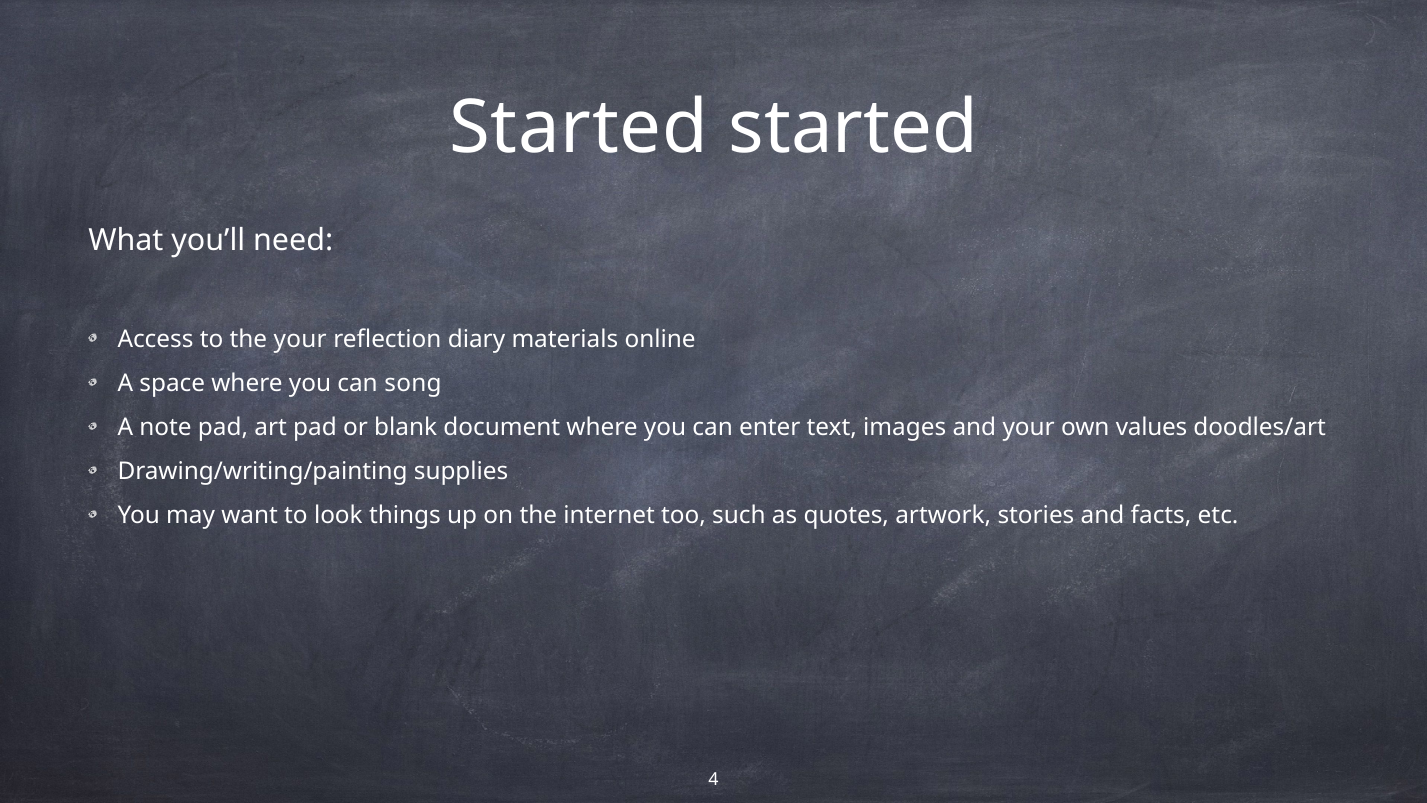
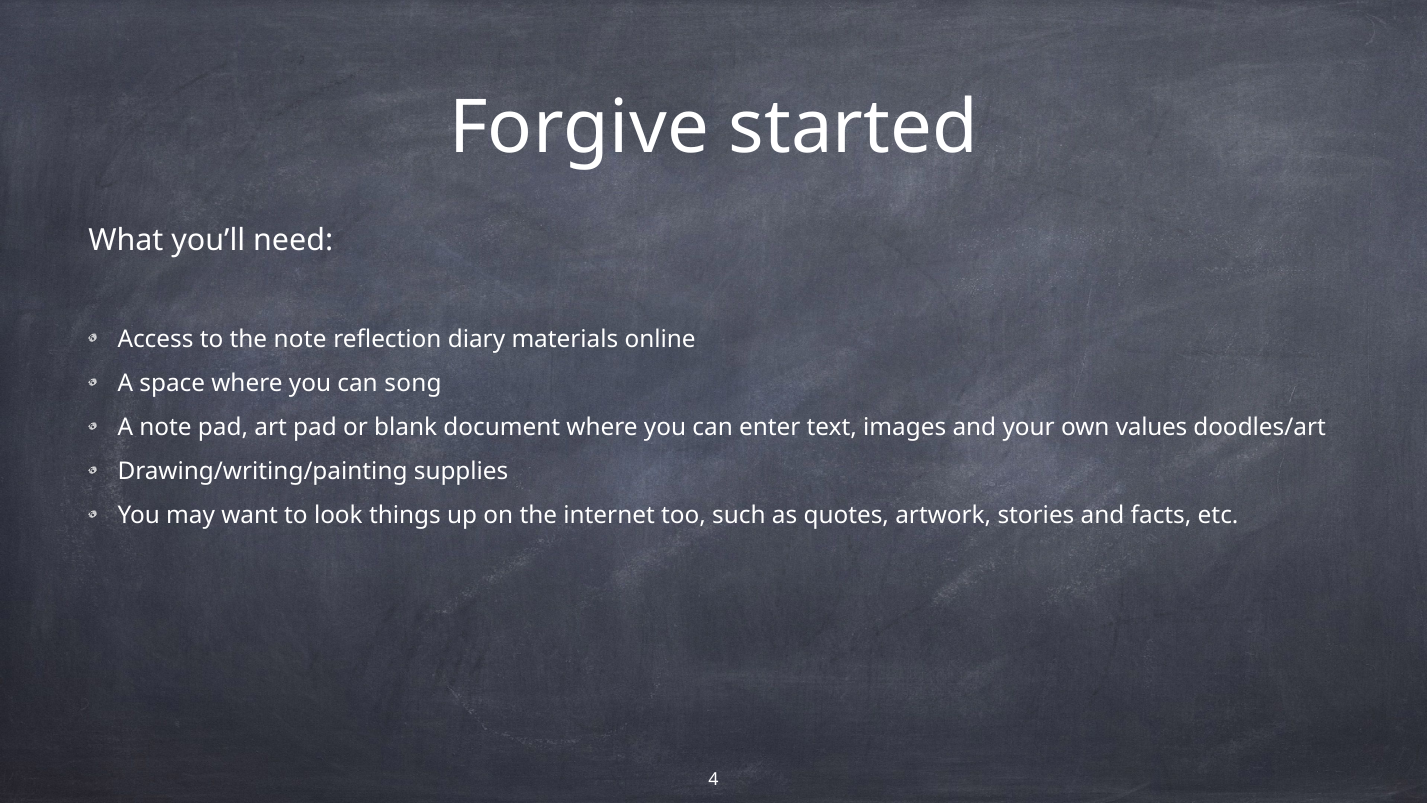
Started at (579, 128): Started -> Forgive
the your: your -> note
